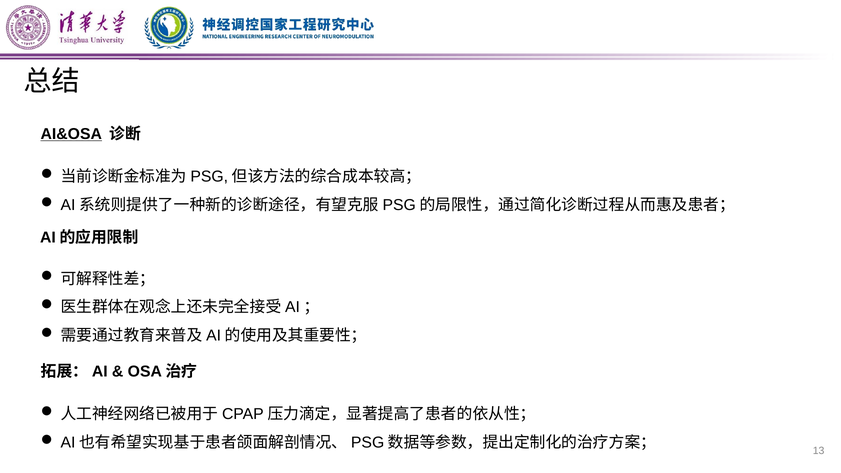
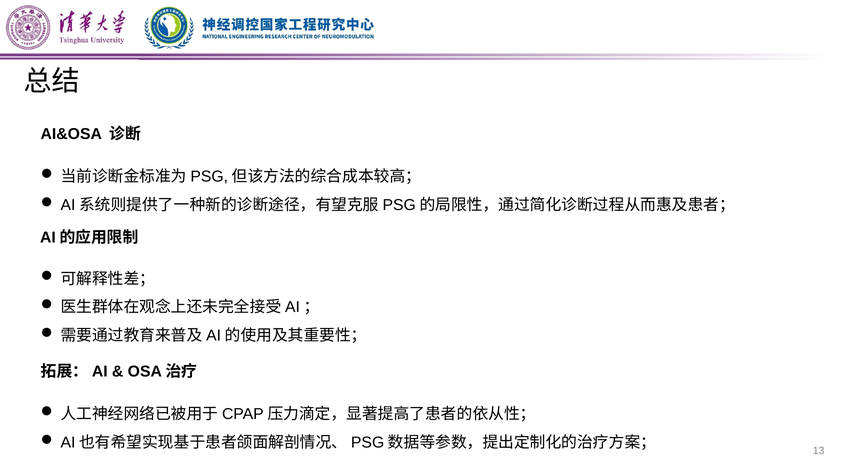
AI&OSA underline: present -> none
